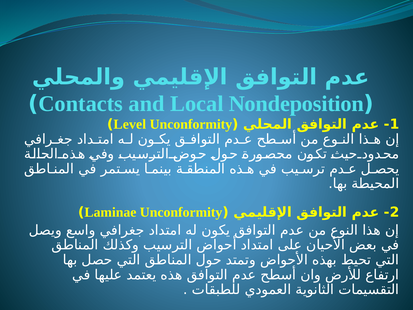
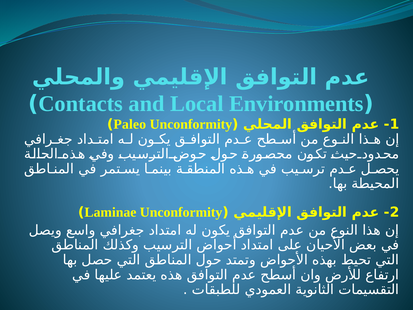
Nondeposition: Nondeposition -> Environments
Level: Level -> Paleo
